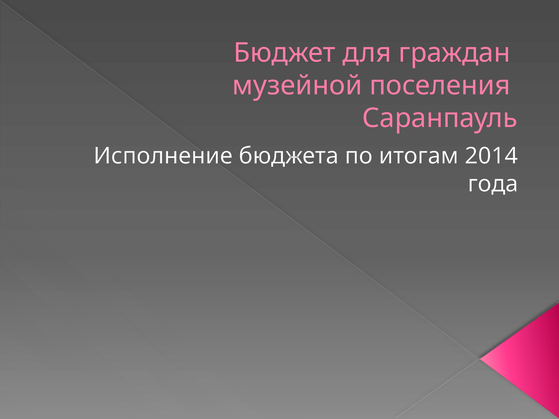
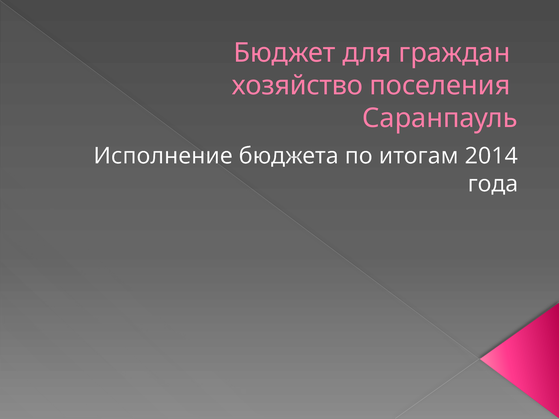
музейной: музейной -> хозяйство
